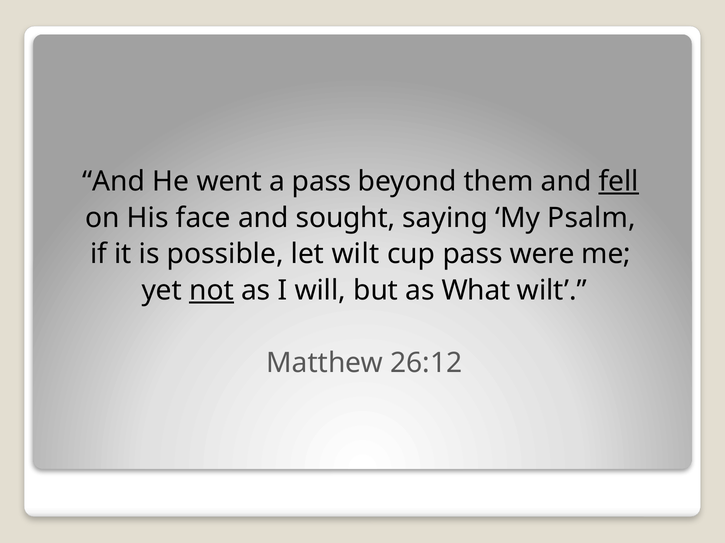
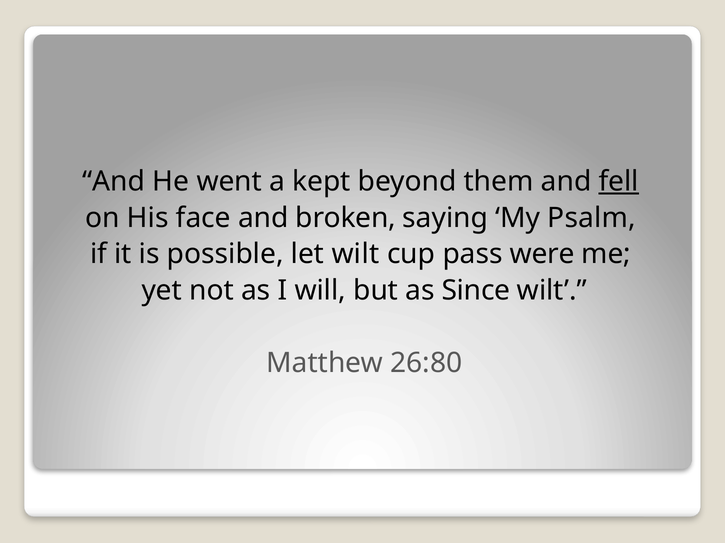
a pass: pass -> kept
sought: sought -> broken
not underline: present -> none
What: What -> Since
26:12: 26:12 -> 26:80
